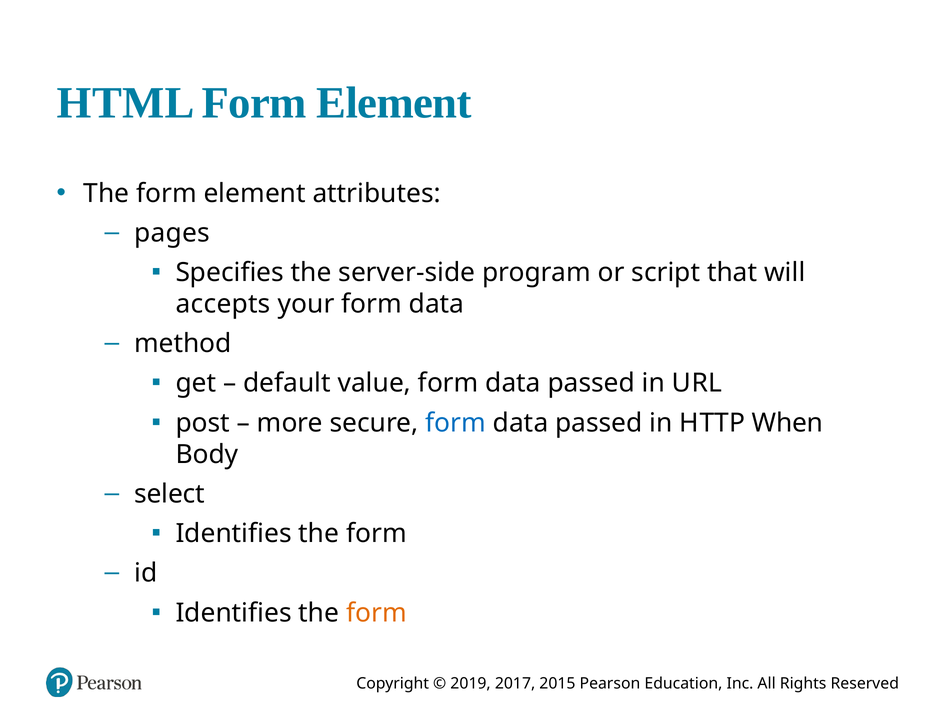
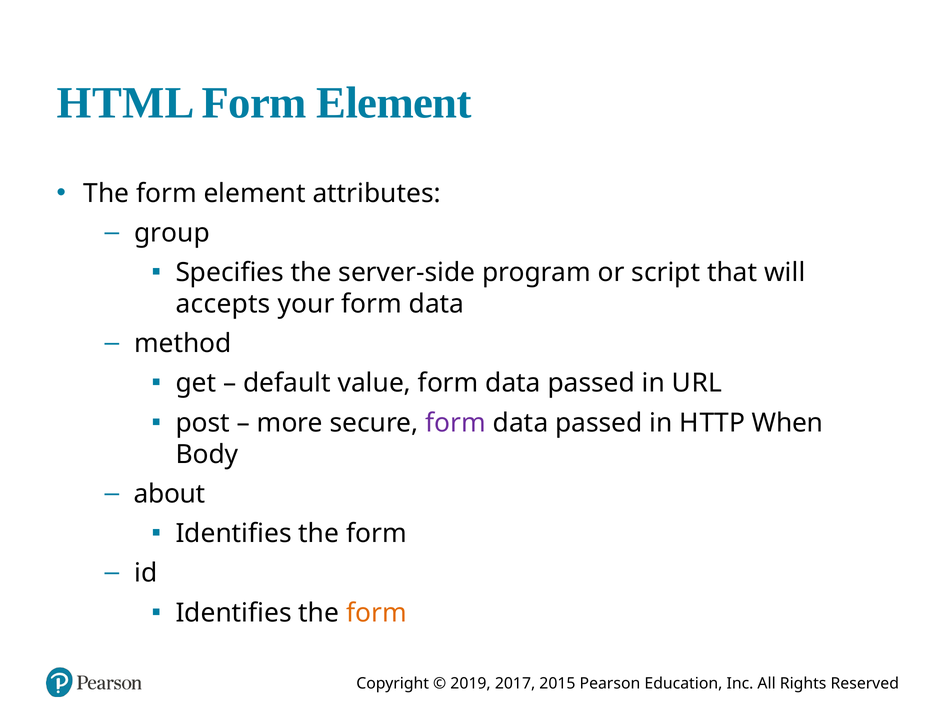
pages: pages -> group
form at (456, 423) colour: blue -> purple
select: select -> about
